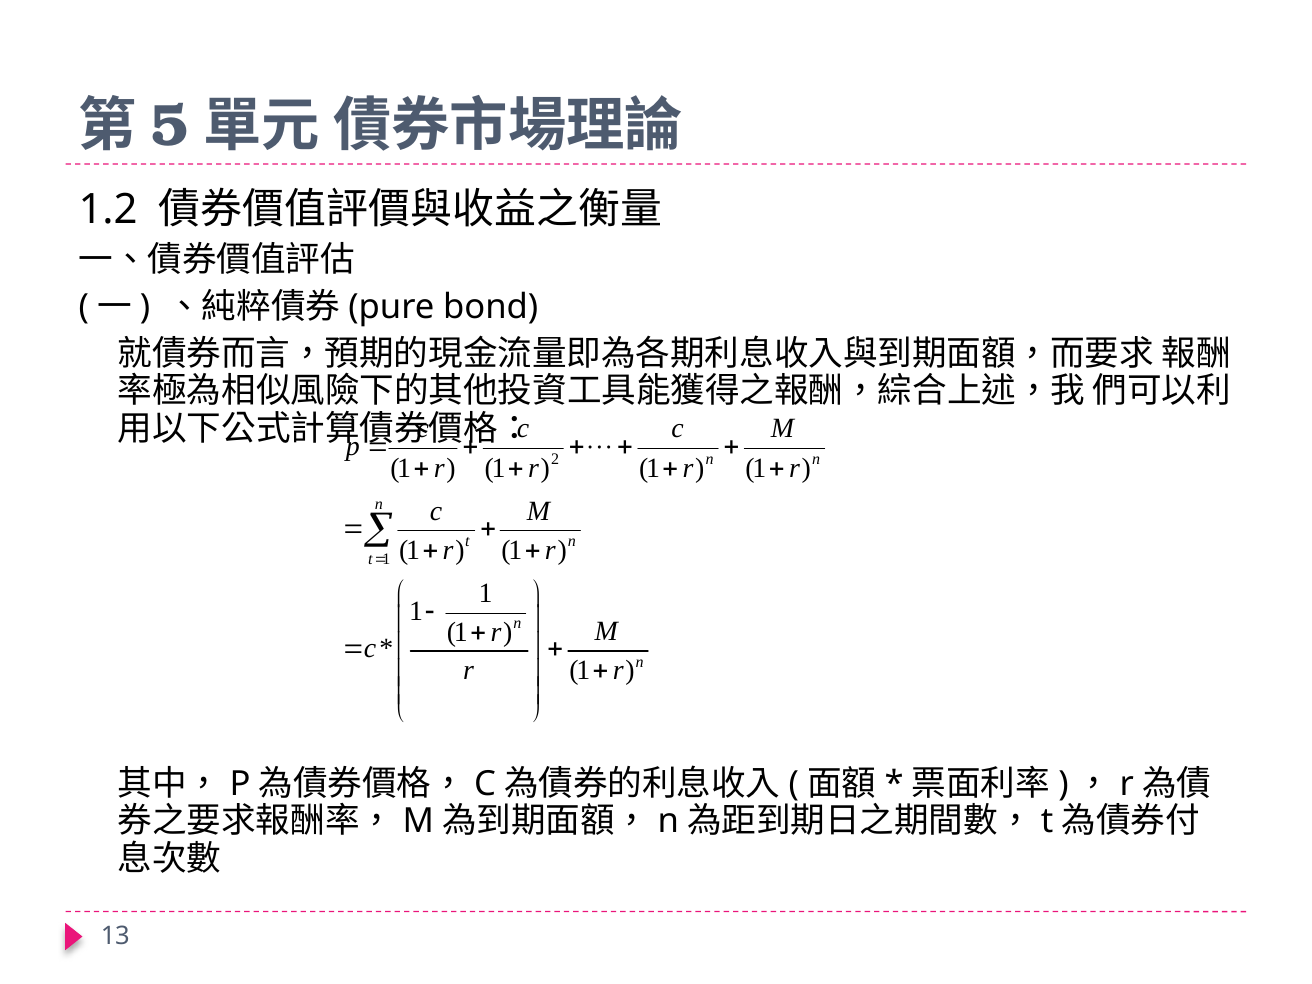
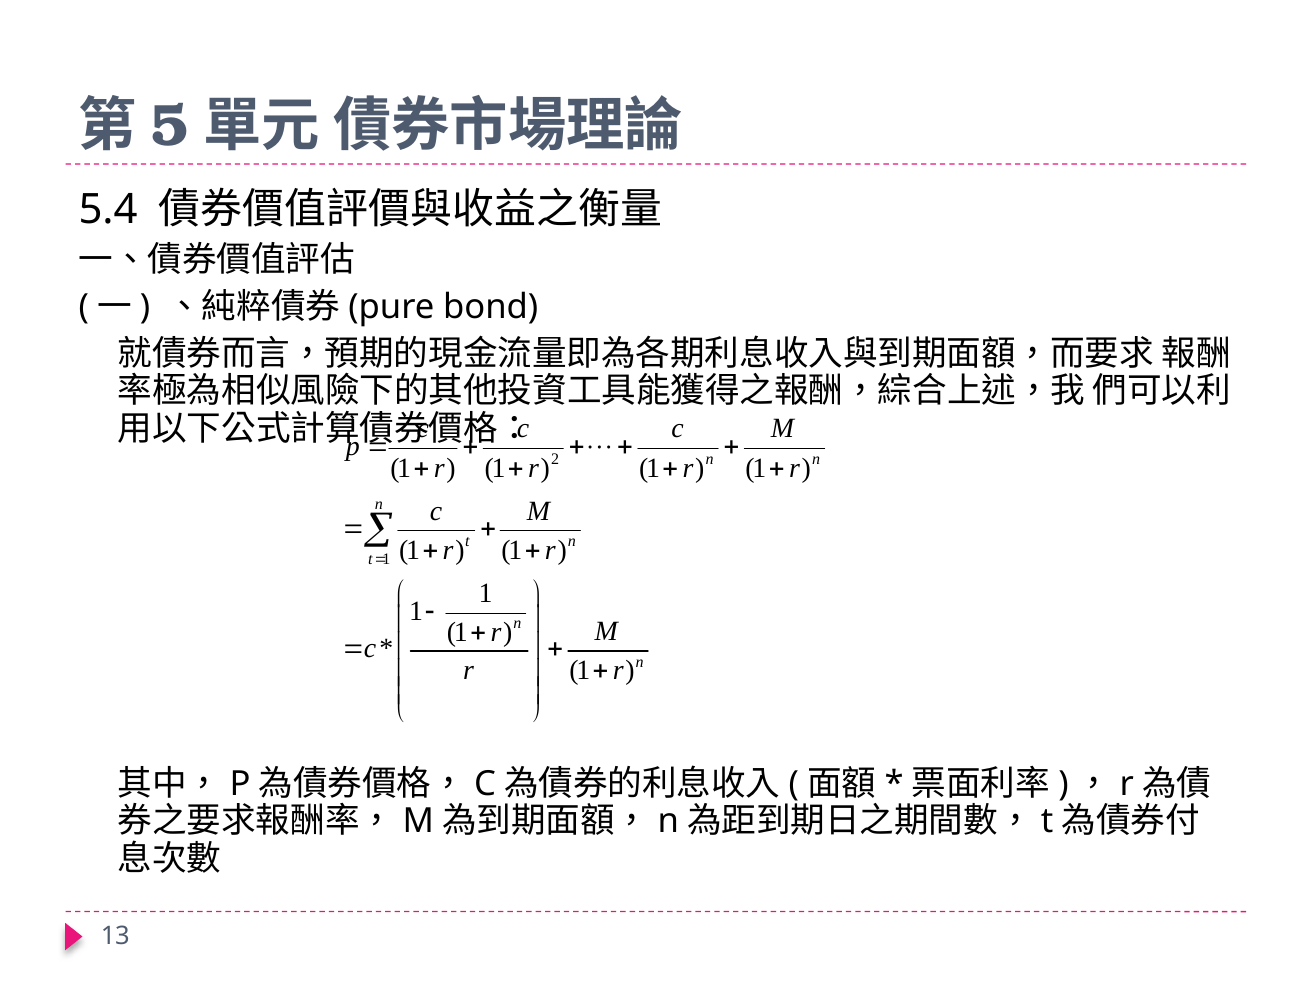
1.2: 1.2 -> 5.4
